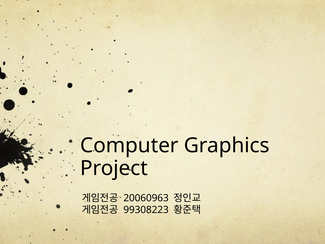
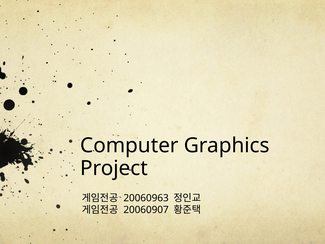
99308223: 99308223 -> 20060907
